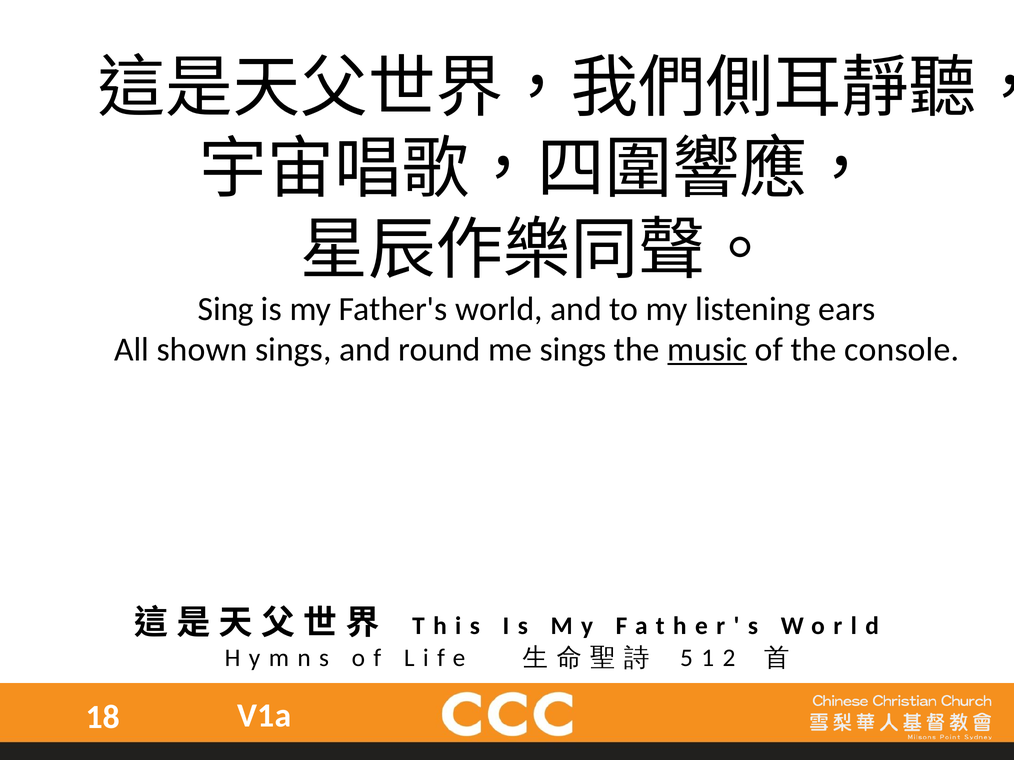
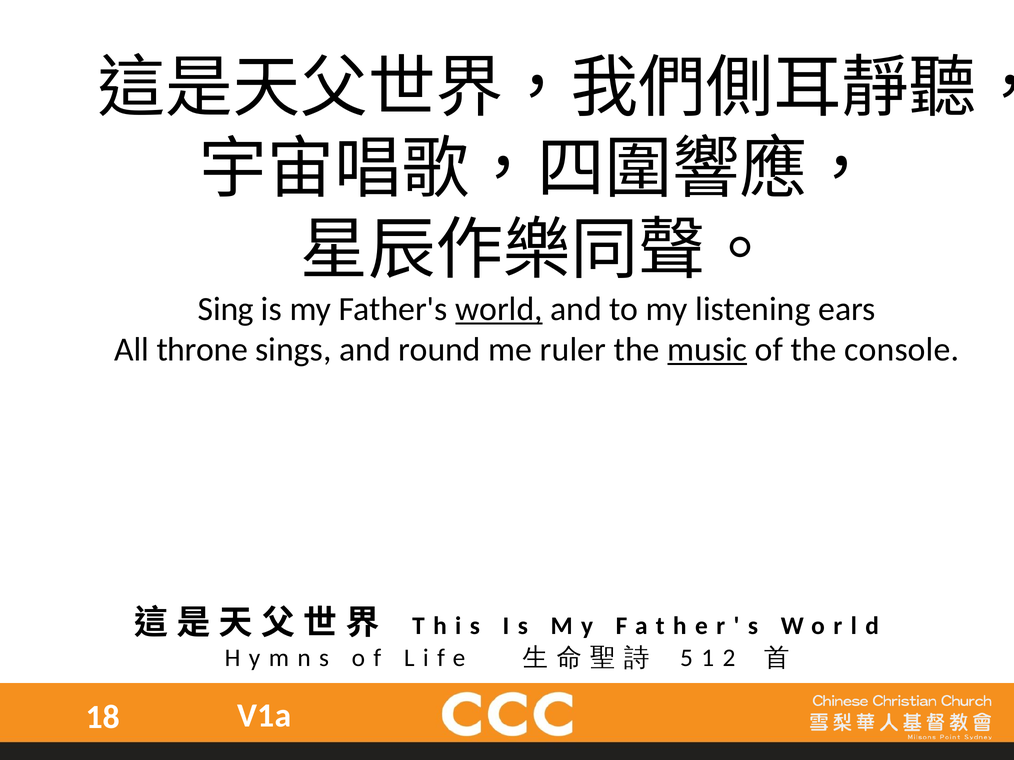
world underline: none -> present
shown: shown -> throne
me sings: sings -> ruler
